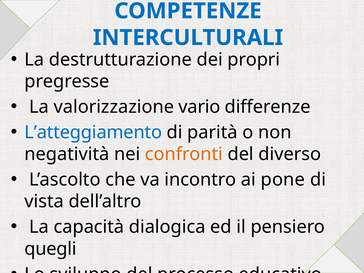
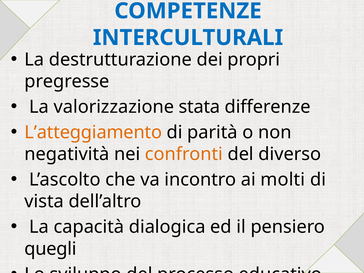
vario: vario -> stata
L’atteggiamento colour: blue -> orange
pone: pone -> molti
